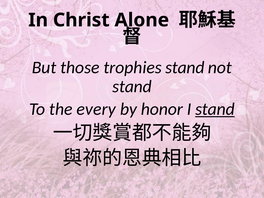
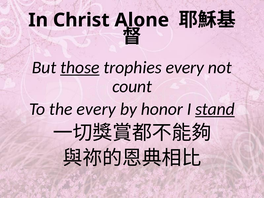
those underline: none -> present
trophies stand: stand -> every
stand at (132, 87): stand -> count
